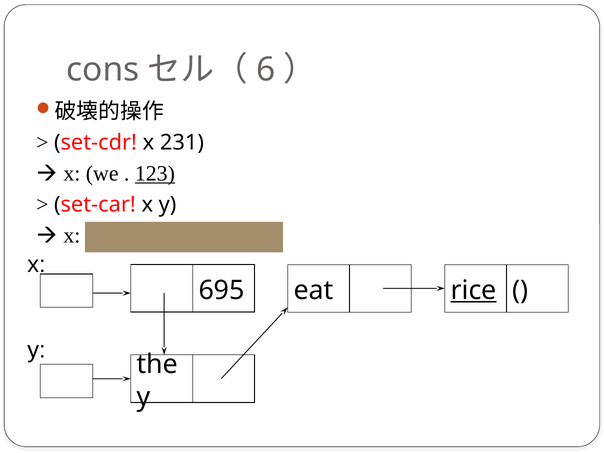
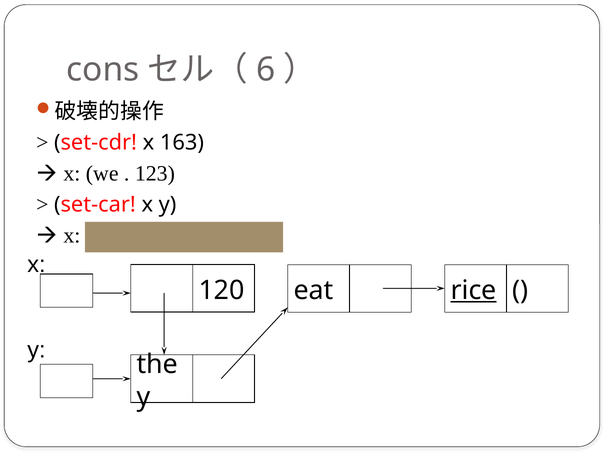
231: 231 -> 163
123 at (155, 174) underline: present -> none
695: 695 -> 120
